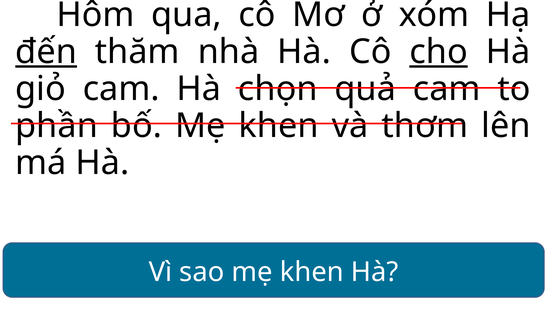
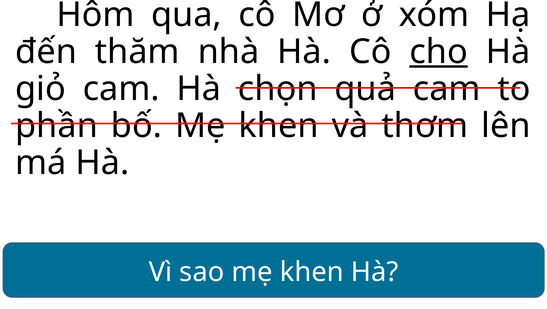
đến underline: present -> none
